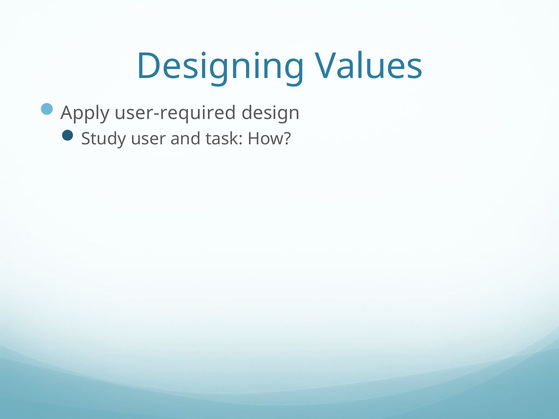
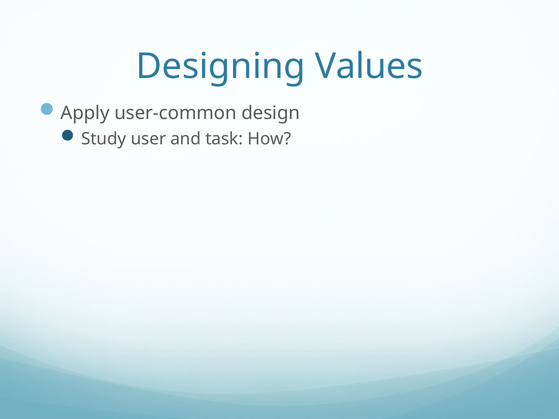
user-required: user-required -> user-common
